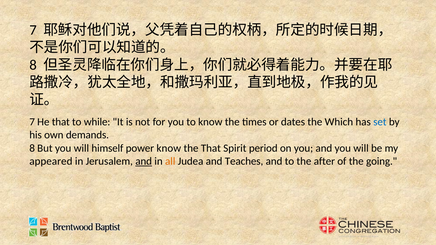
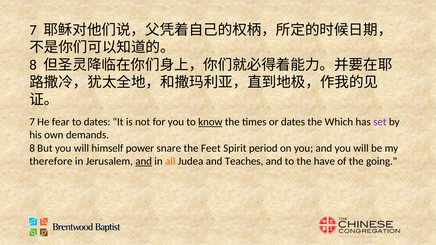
He that: that -> fear
to while: while -> dates
know at (210, 122) underline: none -> present
set colour: blue -> purple
power know: know -> snare
the That: That -> Feet
appeared: appeared -> therefore
after: after -> have
